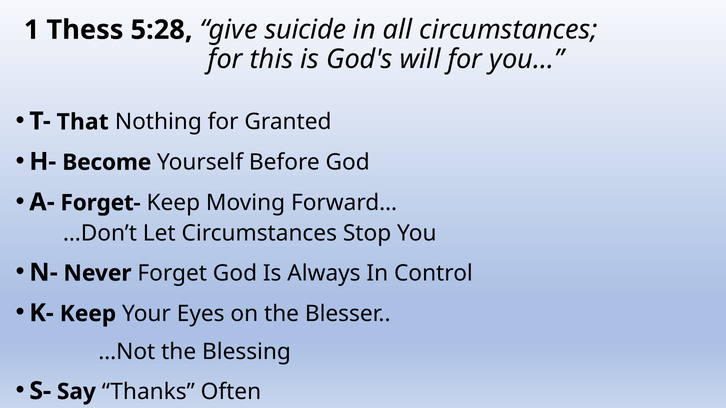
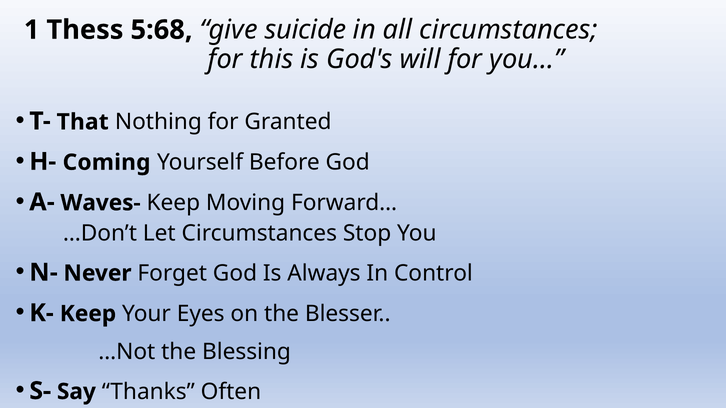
5:28: 5:28 -> 5:68
Become: Become -> Coming
Forget-: Forget- -> Waves-
